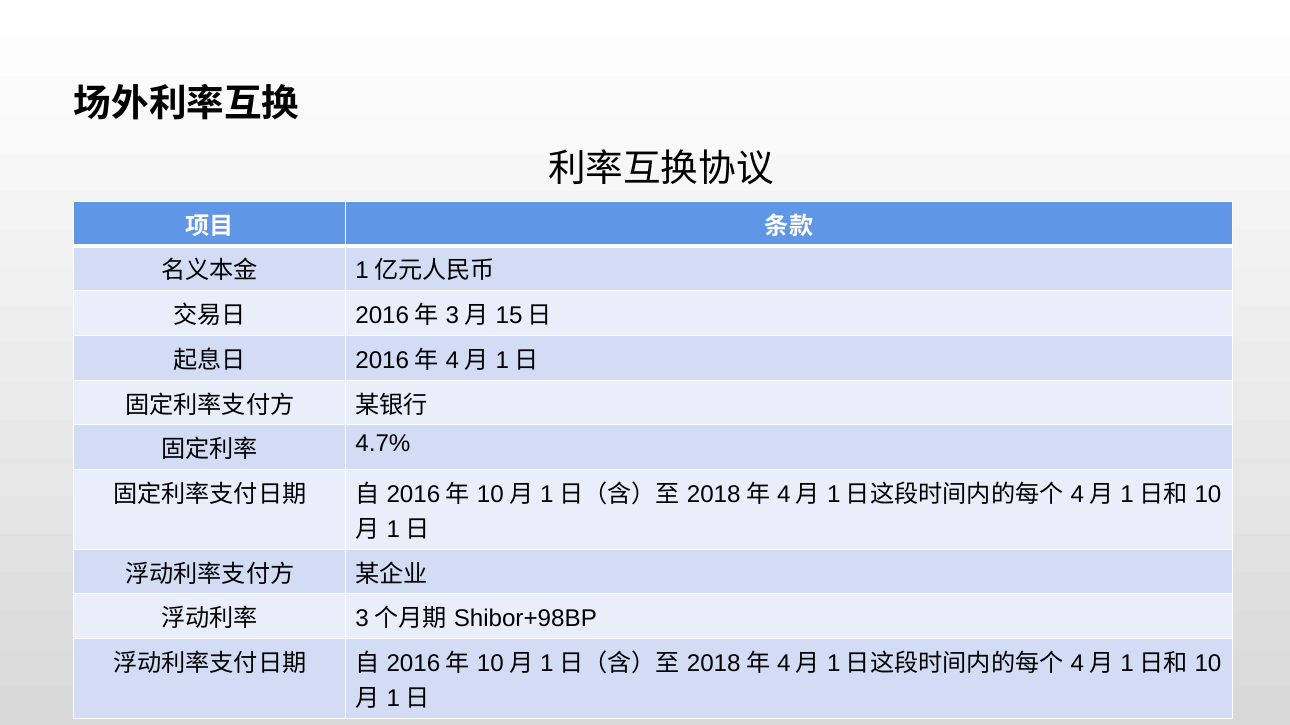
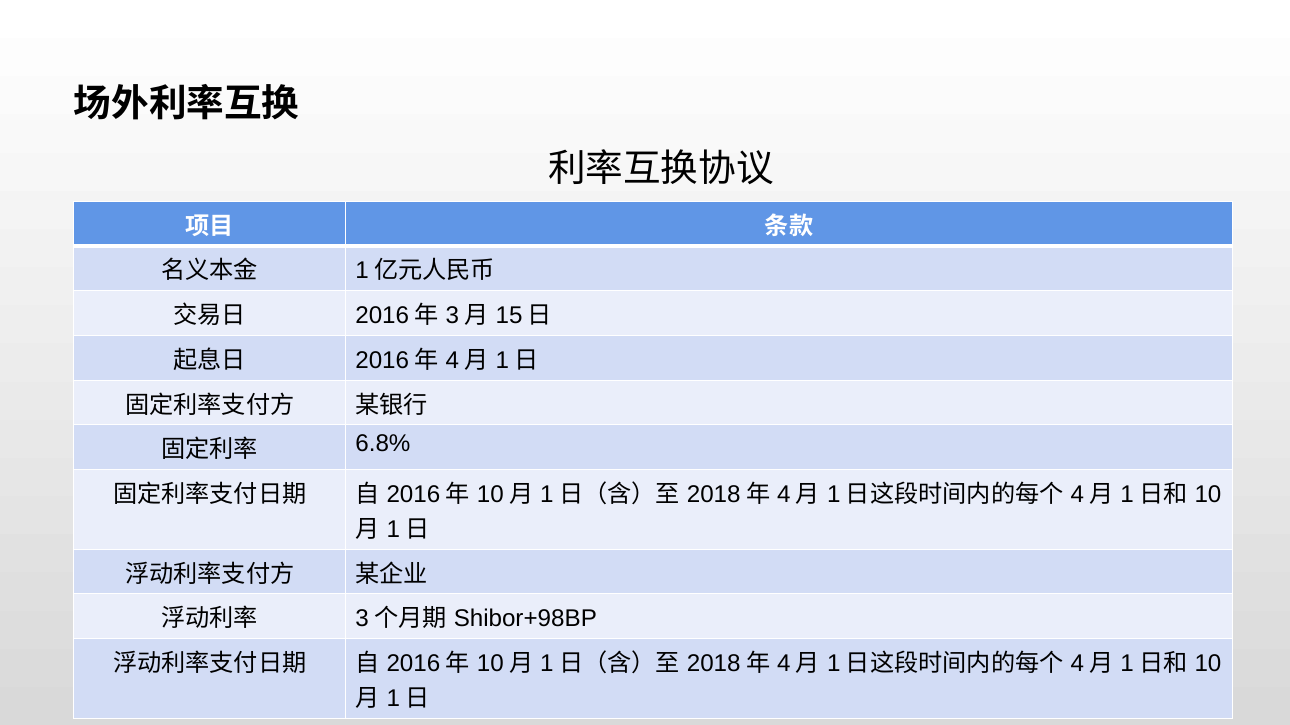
4.7%: 4.7% -> 6.8%
